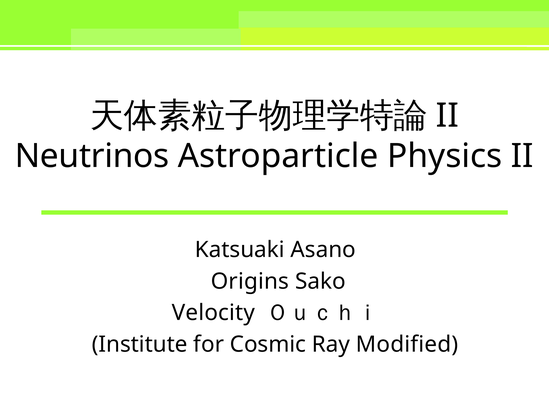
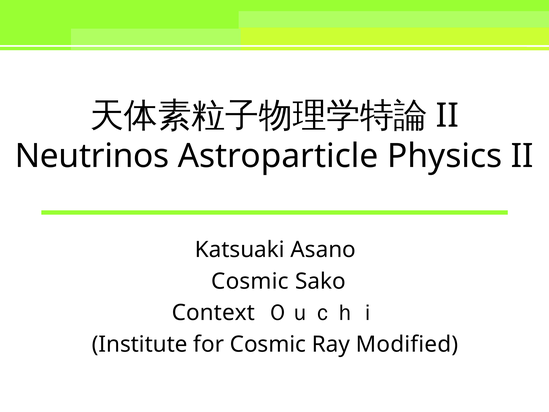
Origins at (250, 281): Origins -> Cosmic
Velocity: Velocity -> Context
